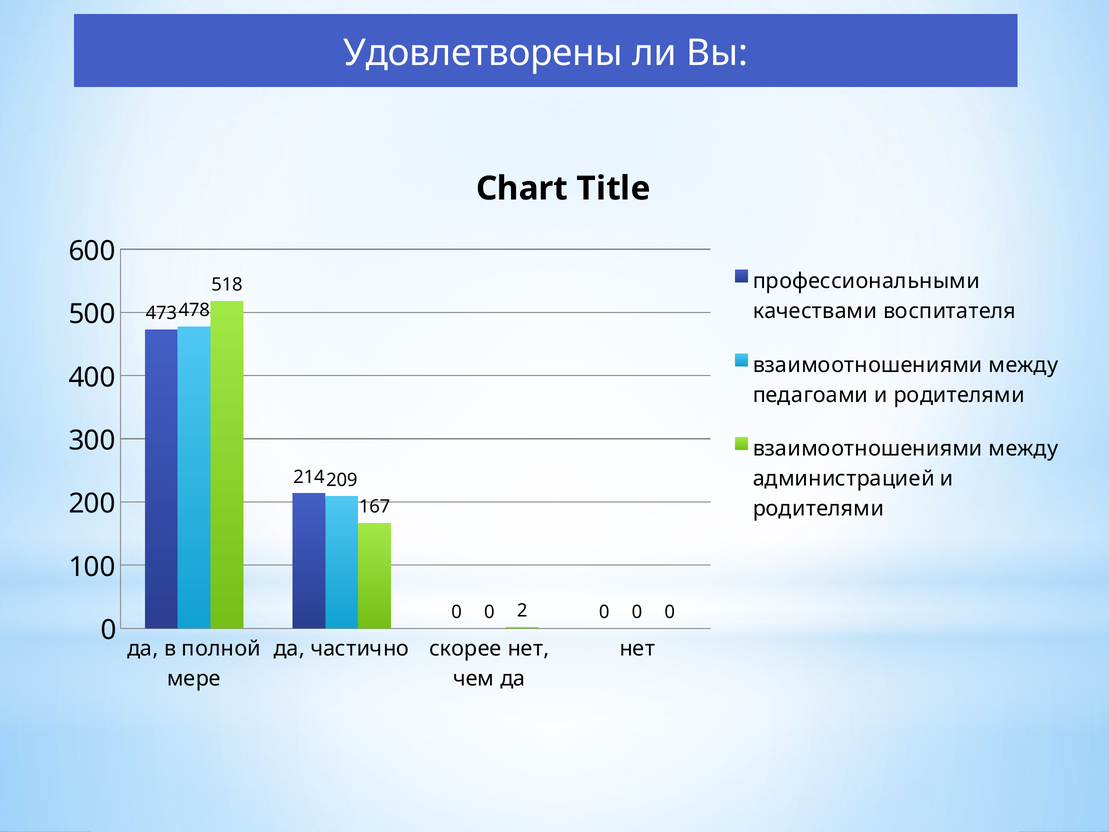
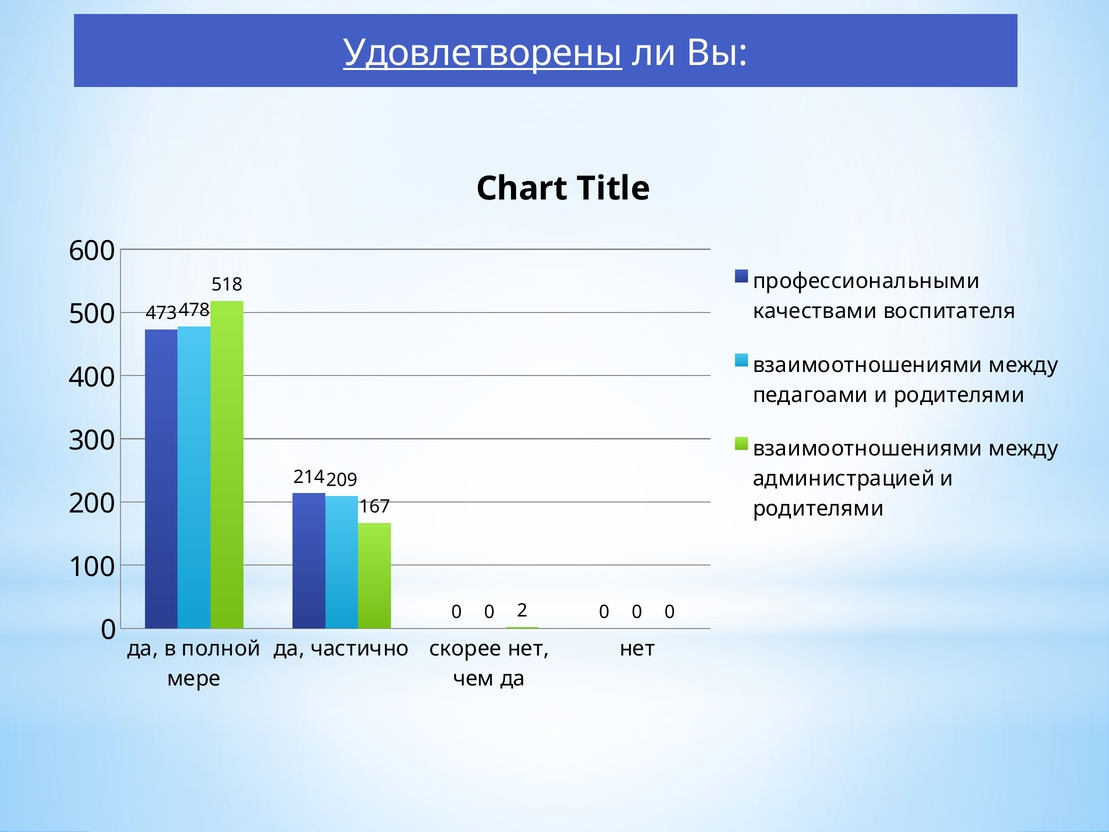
Удовлетворены underline: none -> present
